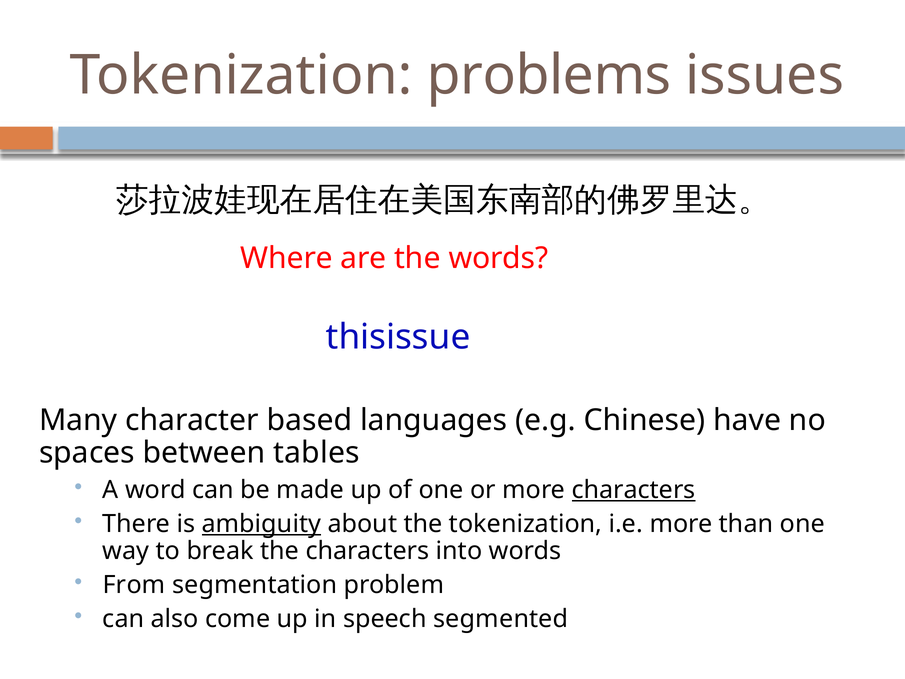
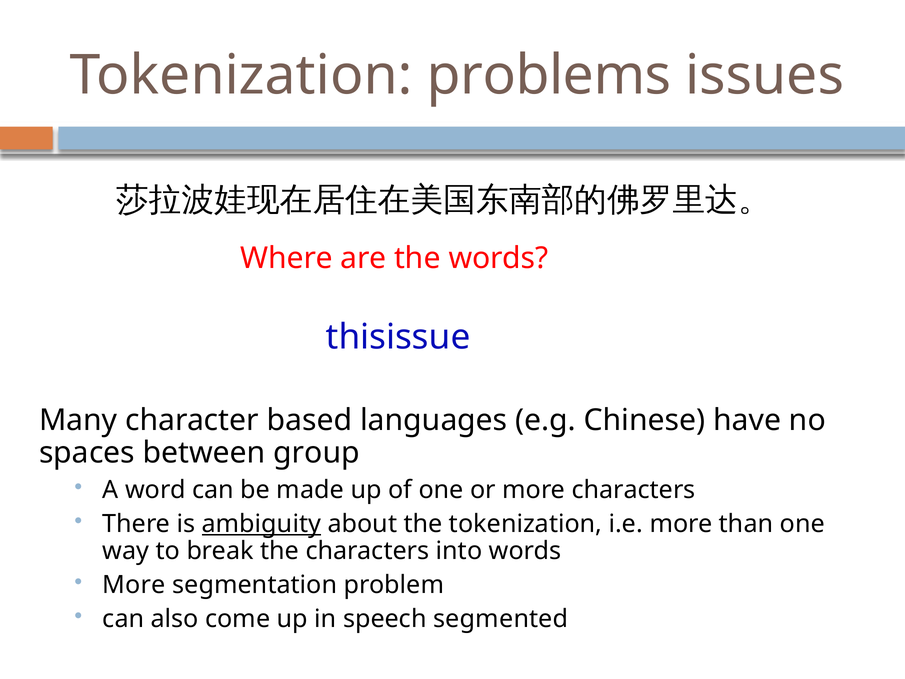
tables: tables -> group
characters at (634, 490) underline: present -> none
From at (134, 585): From -> More
